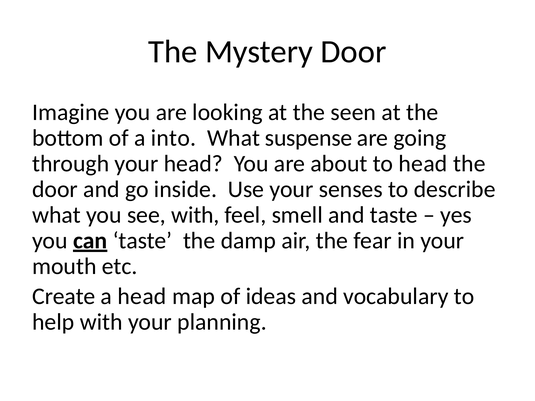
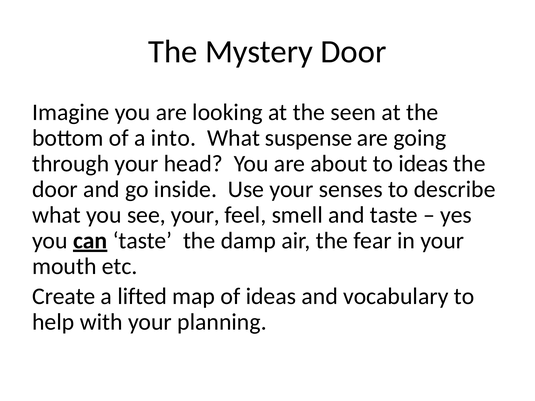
to head: head -> ideas
see with: with -> your
a head: head -> lifted
